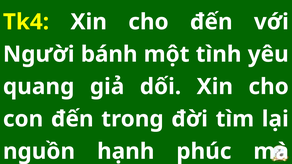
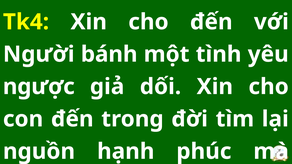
quang: quang -> ngược
